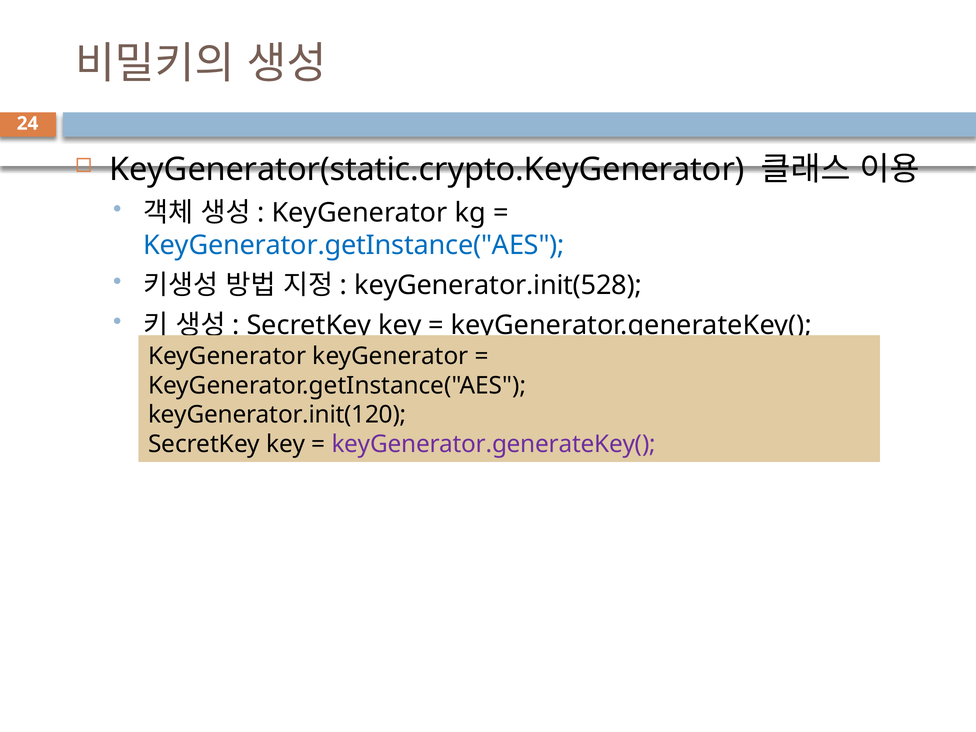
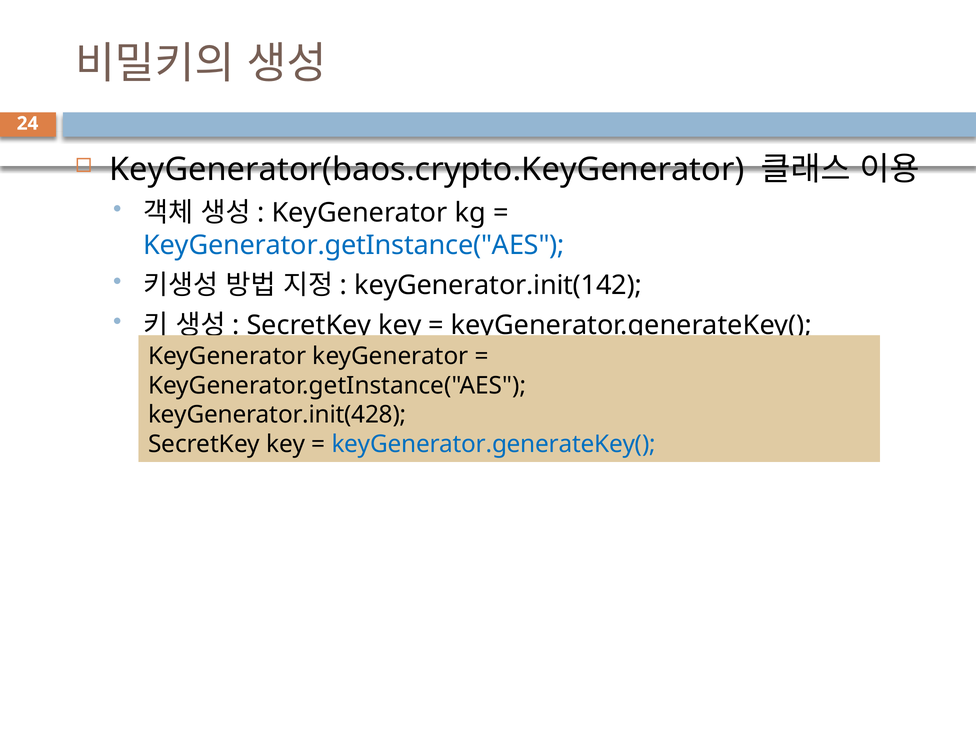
KeyGenerator(static.crypto.KeyGenerator: KeyGenerator(static.crypto.KeyGenerator -> KeyGenerator(baos.crypto.KeyGenerator
keyGenerator.init(528: keyGenerator.init(528 -> keyGenerator.init(142
keyGenerator.init(120: keyGenerator.init(120 -> keyGenerator.init(428
keyGenerator.generateKey( at (494, 444) colour: purple -> blue
